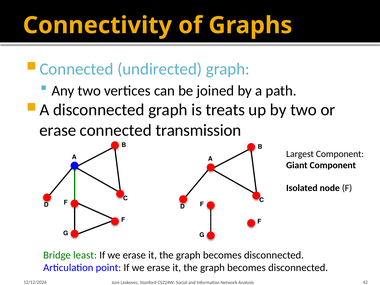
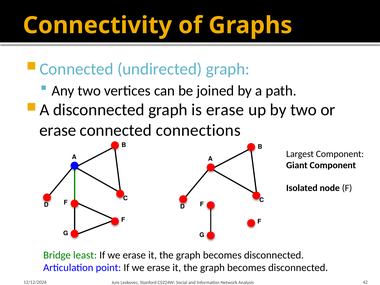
is treats: treats -> erase
transmission: transmission -> connections
